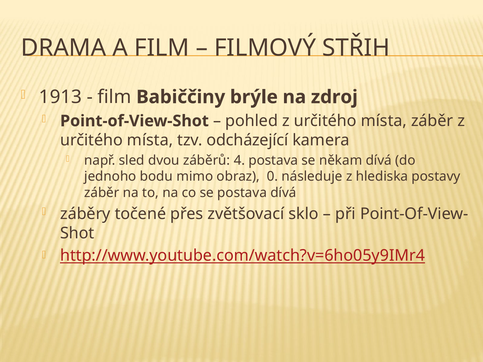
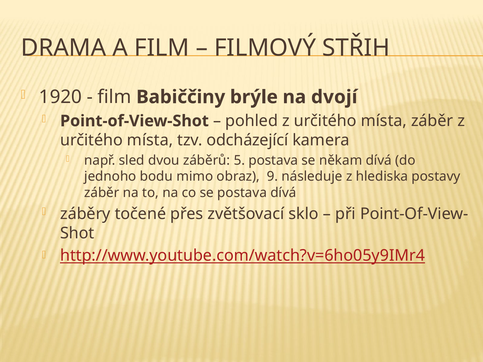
1913: 1913 -> 1920
zdroj: zdroj -> dvojí
4: 4 -> 5
0: 0 -> 9
